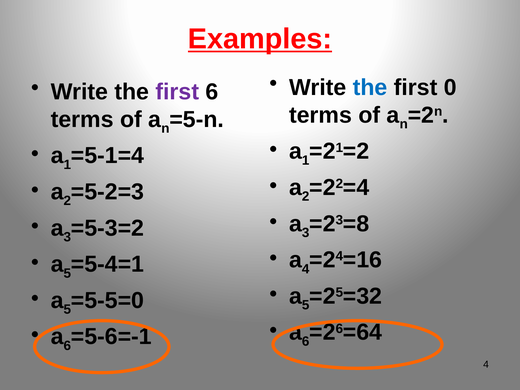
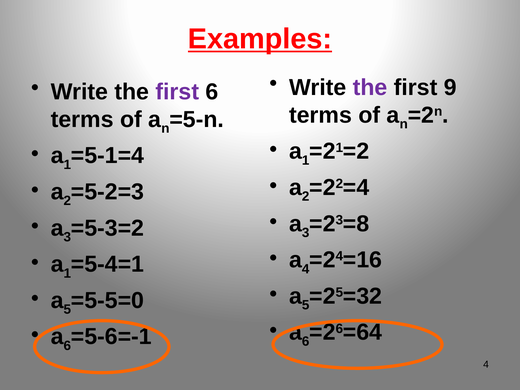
the at (370, 87) colour: blue -> purple
0: 0 -> 9
5 at (67, 273): 5 -> 1
